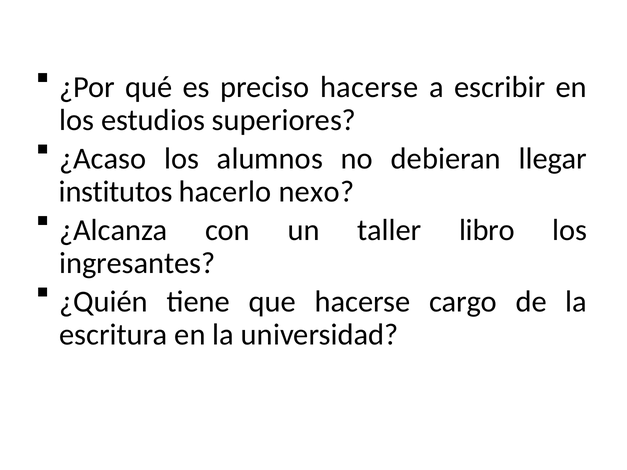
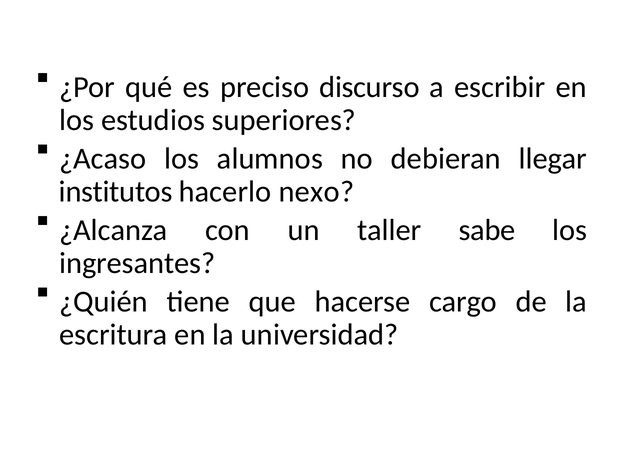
preciso hacerse: hacerse -> discurso
libro: libro -> sabe
